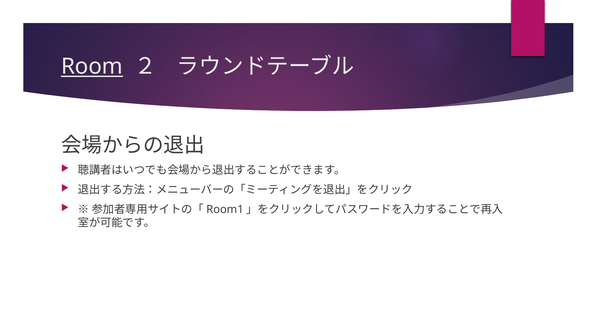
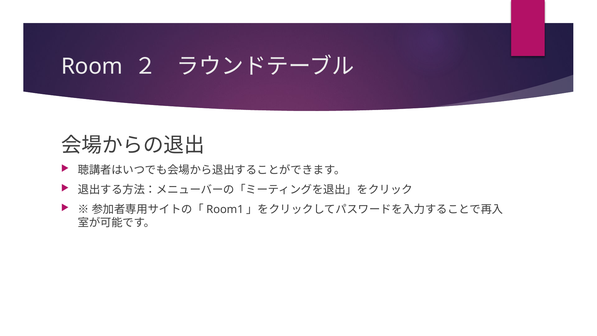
Room underline: present -> none
